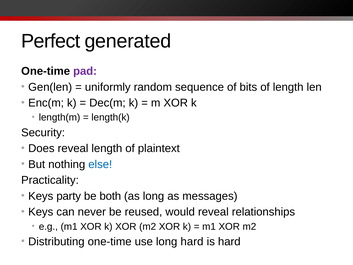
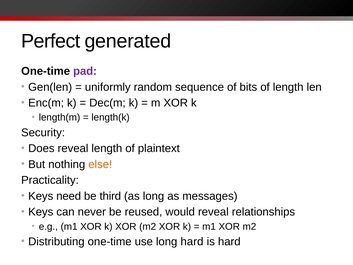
else colour: blue -> orange
party: party -> need
both: both -> third
